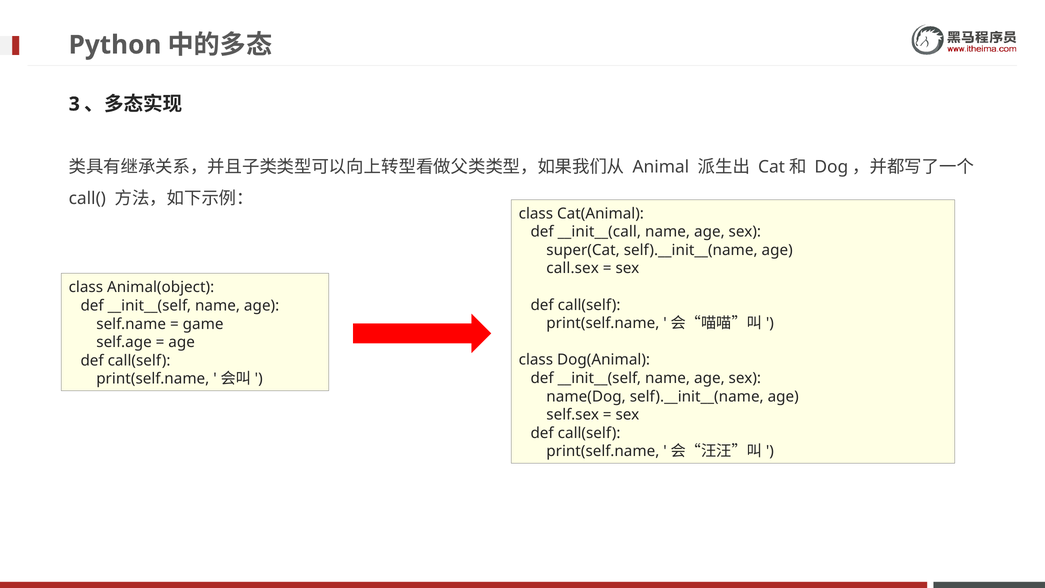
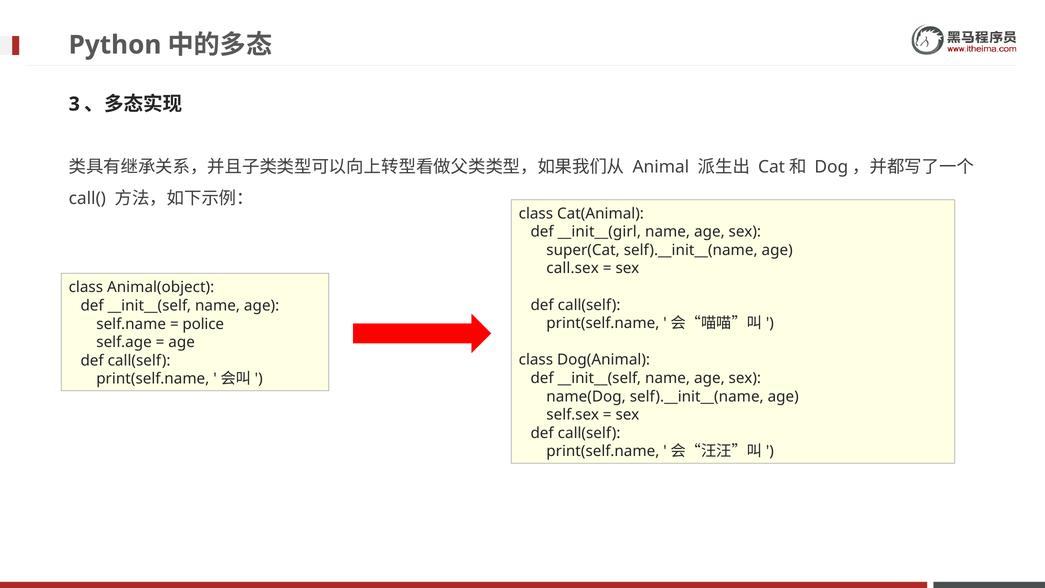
__init__(call: __init__(call -> __init__(girl
game: game -> police
